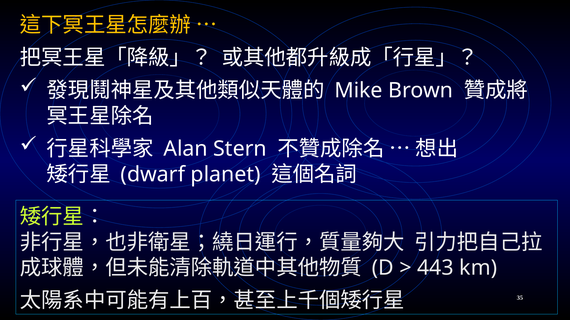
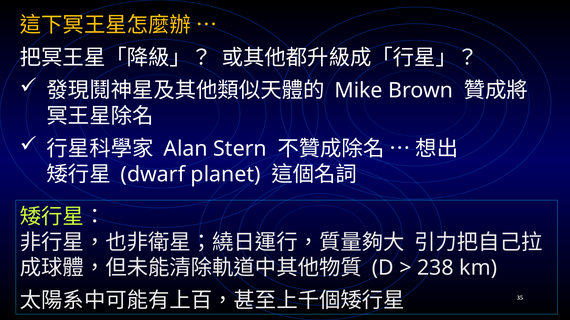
443: 443 -> 238
